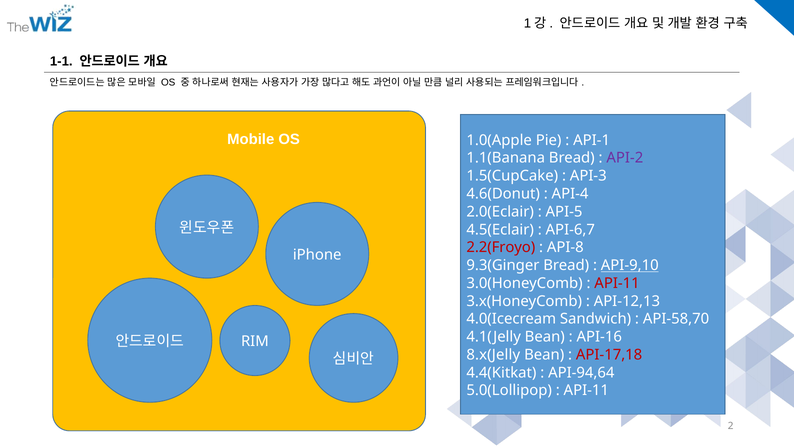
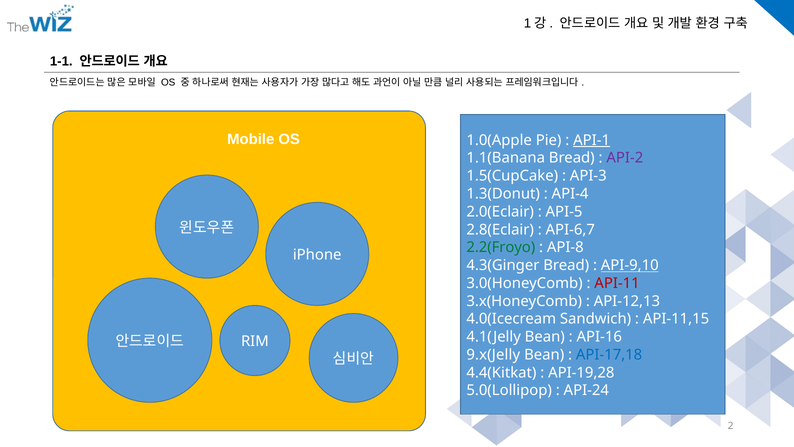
API-1 underline: none -> present
4.6(Donut: 4.6(Donut -> 1.3(Donut
4.5(Eclair: 4.5(Eclair -> 2.8(Eclair
2.2(Froyo colour: red -> green
9.3(Ginger: 9.3(Ginger -> 4.3(Ginger
API-58,70: API-58,70 -> API-11,15
8.x(Jelly: 8.x(Jelly -> 9.x(Jelly
API-17,18 colour: red -> blue
API-94,64: API-94,64 -> API-19,28
API-11 at (586, 390): API-11 -> API-24
